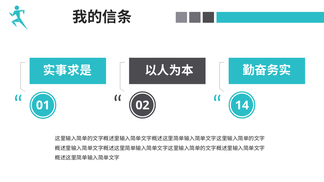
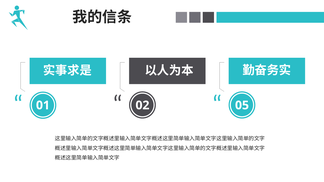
14: 14 -> 05
